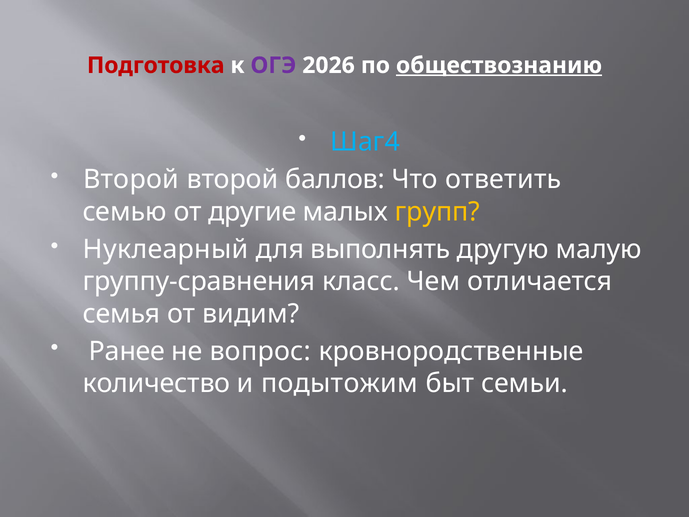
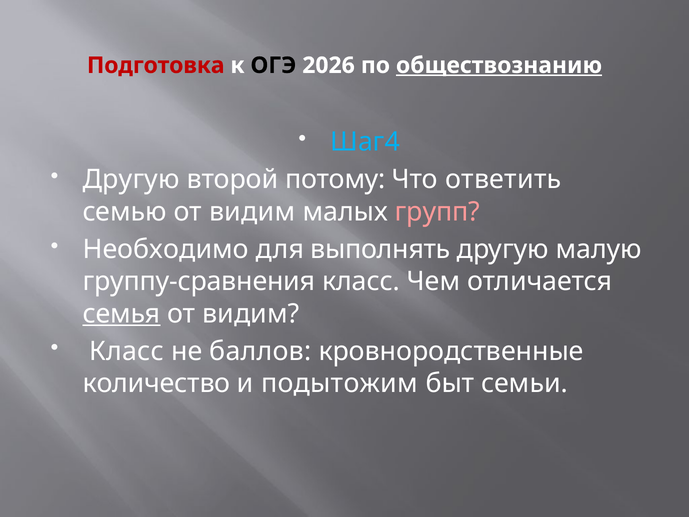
ОГЭ colour: purple -> black
Второй at (131, 179): Второй -> Другую
баллов: баллов -> потому
семью от другие: другие -> видим
групп colour: yellow -> pink
Нуклеарный: Нуклеарный -> Необходимо
семья underline: none -> present
Ранее at (127, 351): Ранее -> Класс
вопрос: вопрос -> баллов
